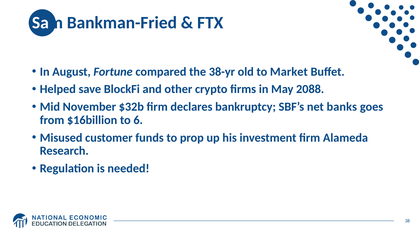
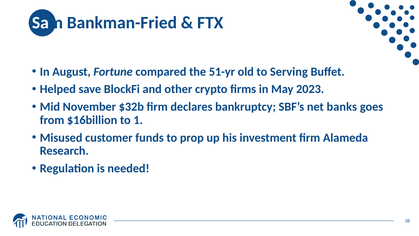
38-yr: 38-yr -> 51-yr
Market: Market -> Serving
2088: 2088 -> 2023
6: 6 -> 1
